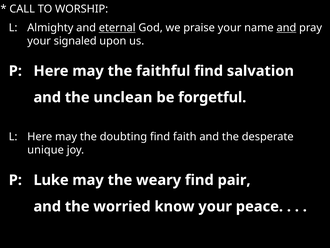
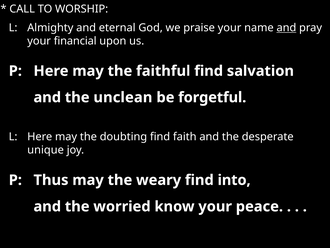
eternal underline: present -> none
signaled: signaled -> financial
Luke: Luke -> Thus
pair: pair -> into
